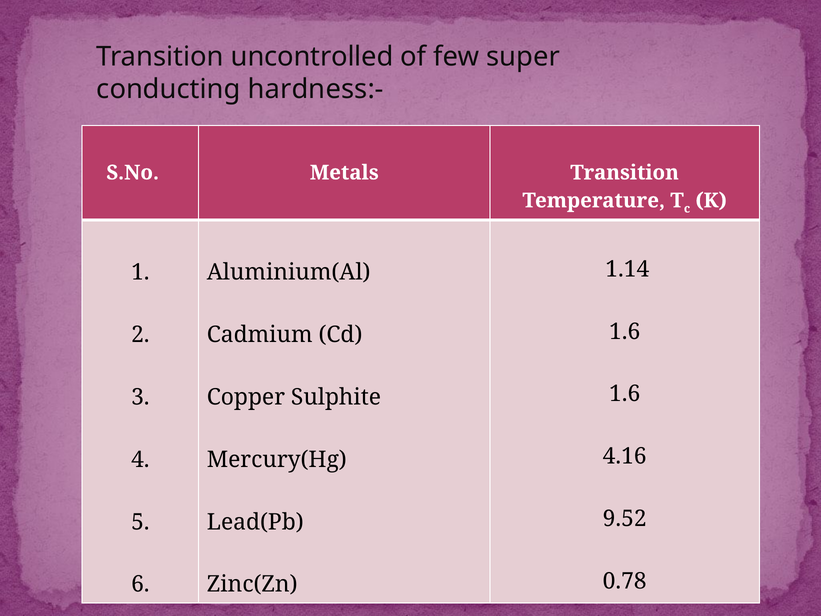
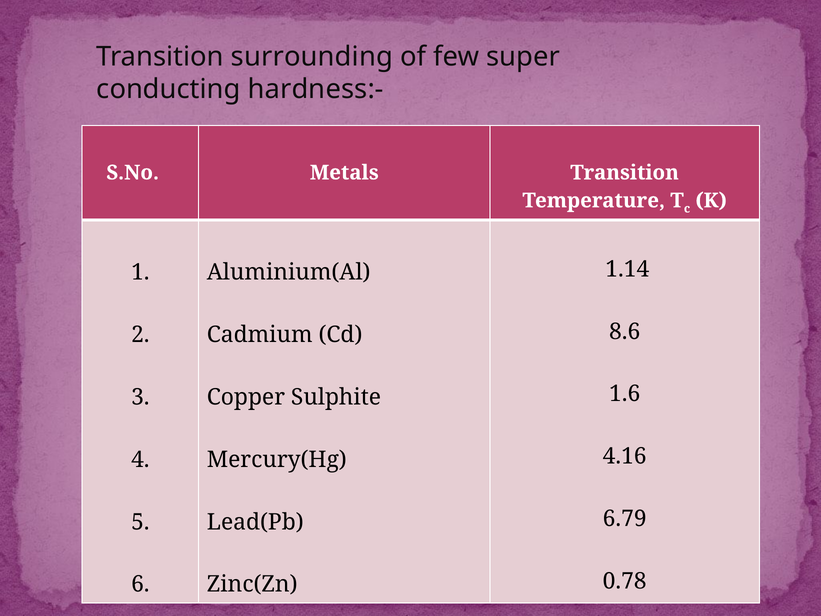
uncontrolled: uncontrolled -> surrounding
1.6 at (625, 331): 1.6 -> 8.6
9.52: 9.52 -> 6.79
